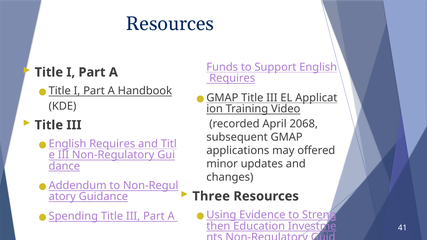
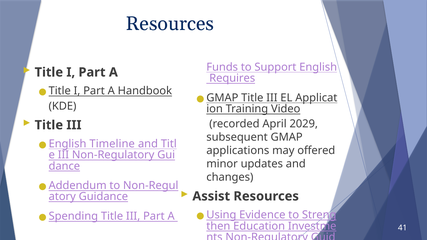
2068: 2068 -> 2029
Requires at (112, 144): Requires -> Timeline
Three: Three -> Assist
